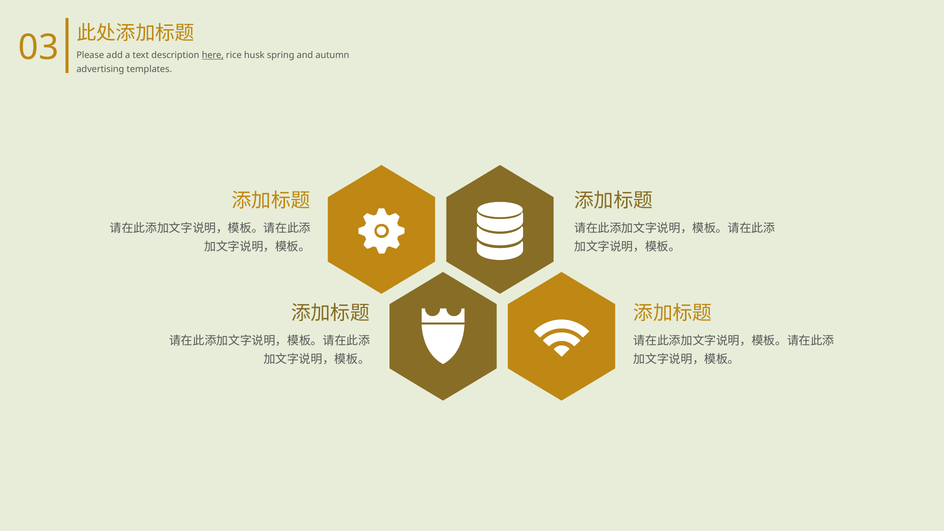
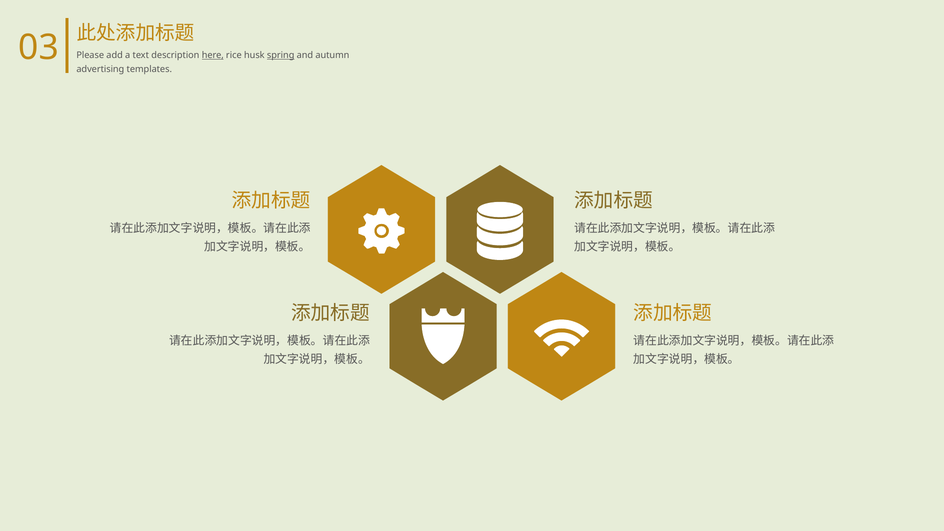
spring underline: none -> present
